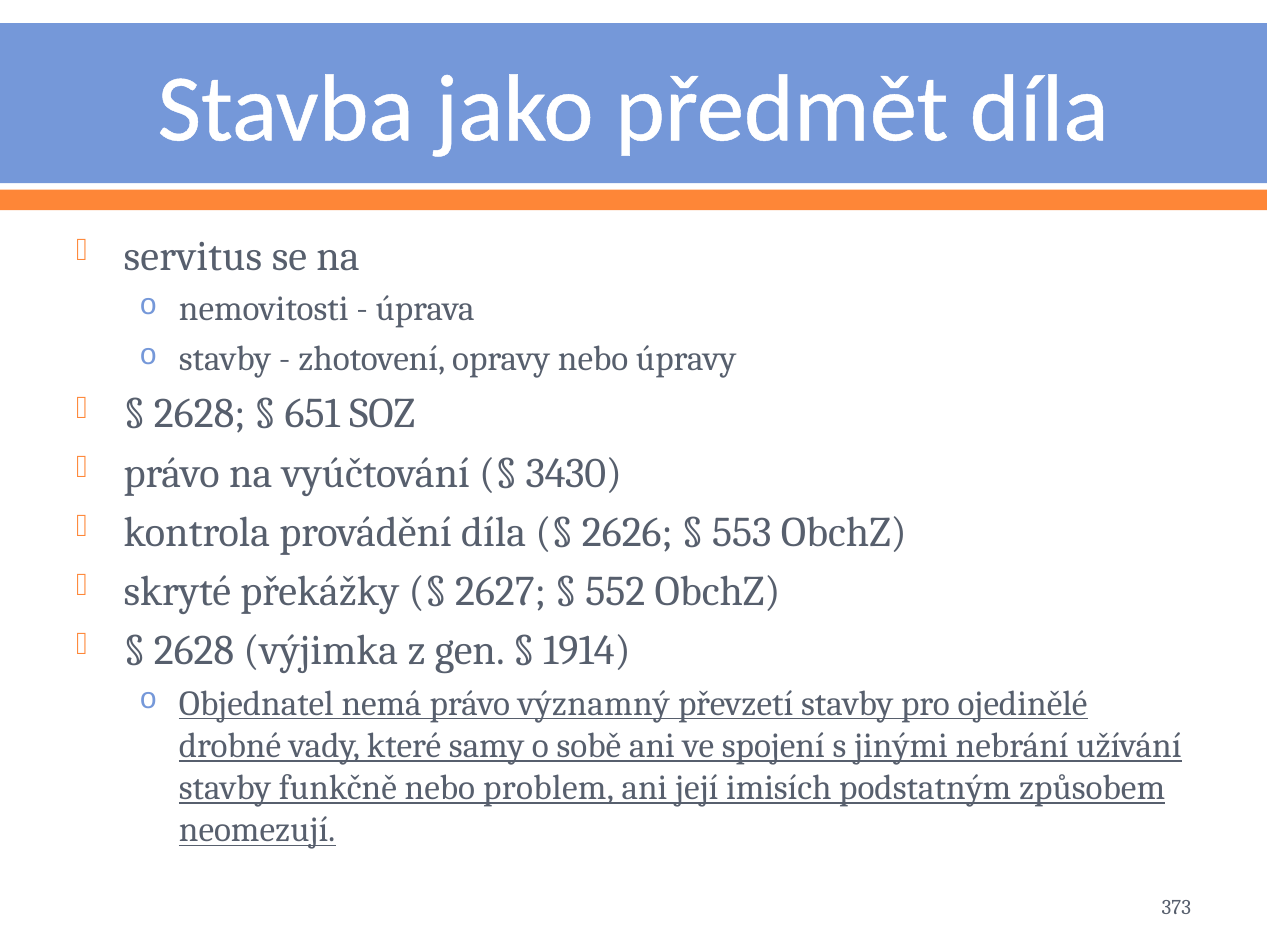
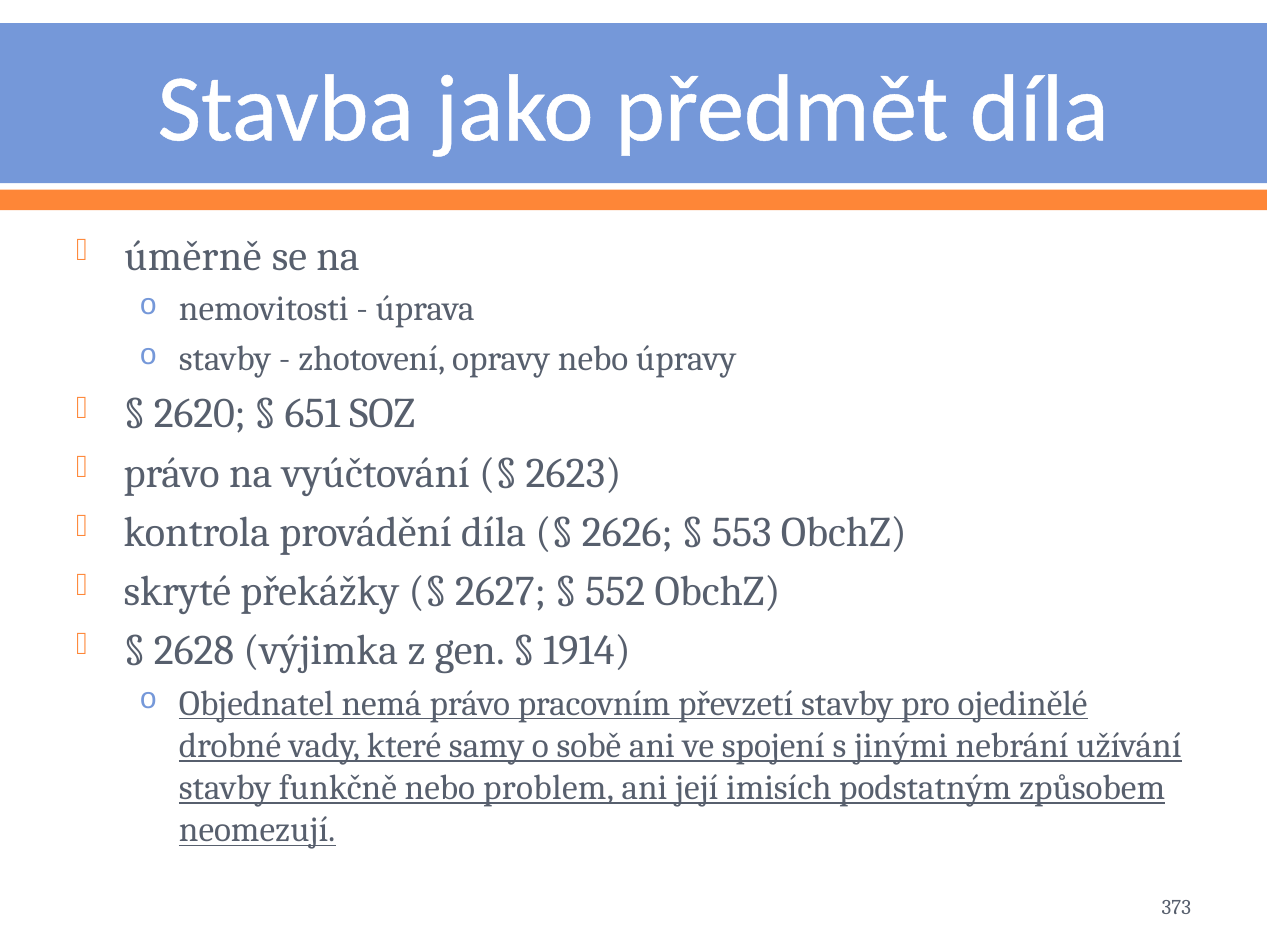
servitus: servitus -> úměrně
2628 at (200, 414): 2628 -> 2620
3430: 3430 -> 2623
významný: významný -> pracovním
